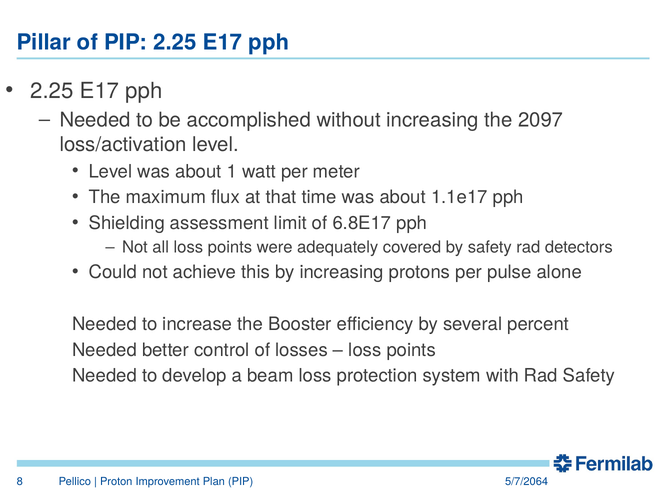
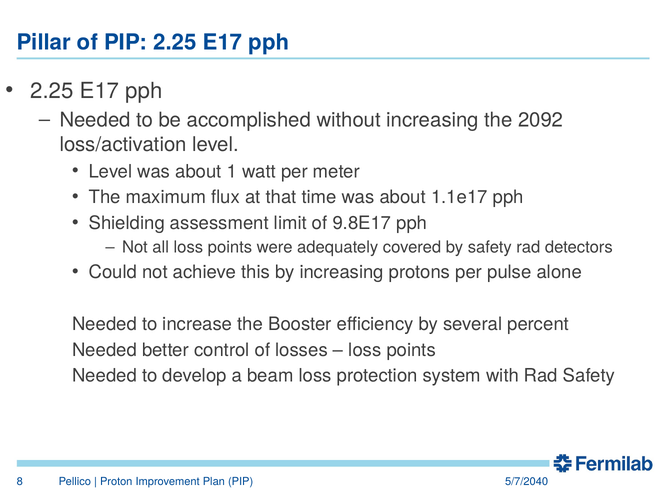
2097: 2097 -> 2092
6.8E17: 6.8E17 -> 9.8E17
5/7/2064: 5/7/2064 -> 5/7/2040
